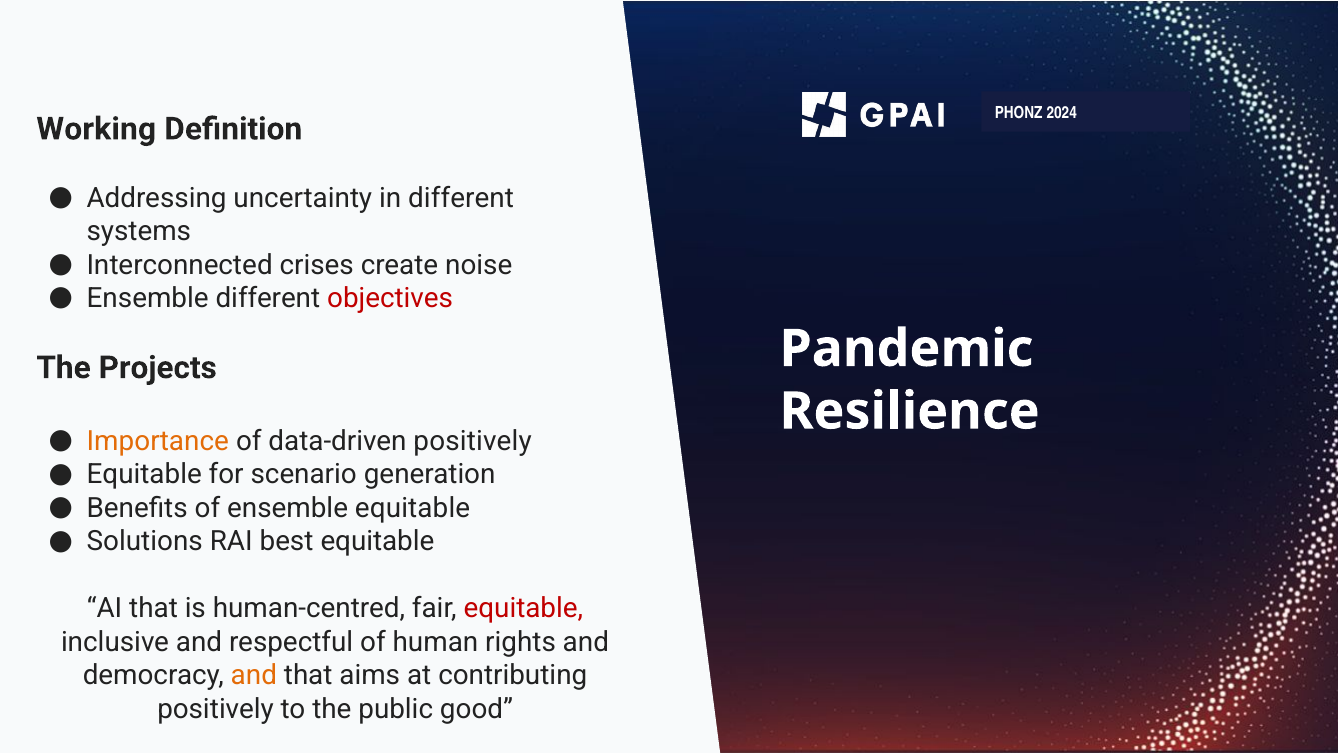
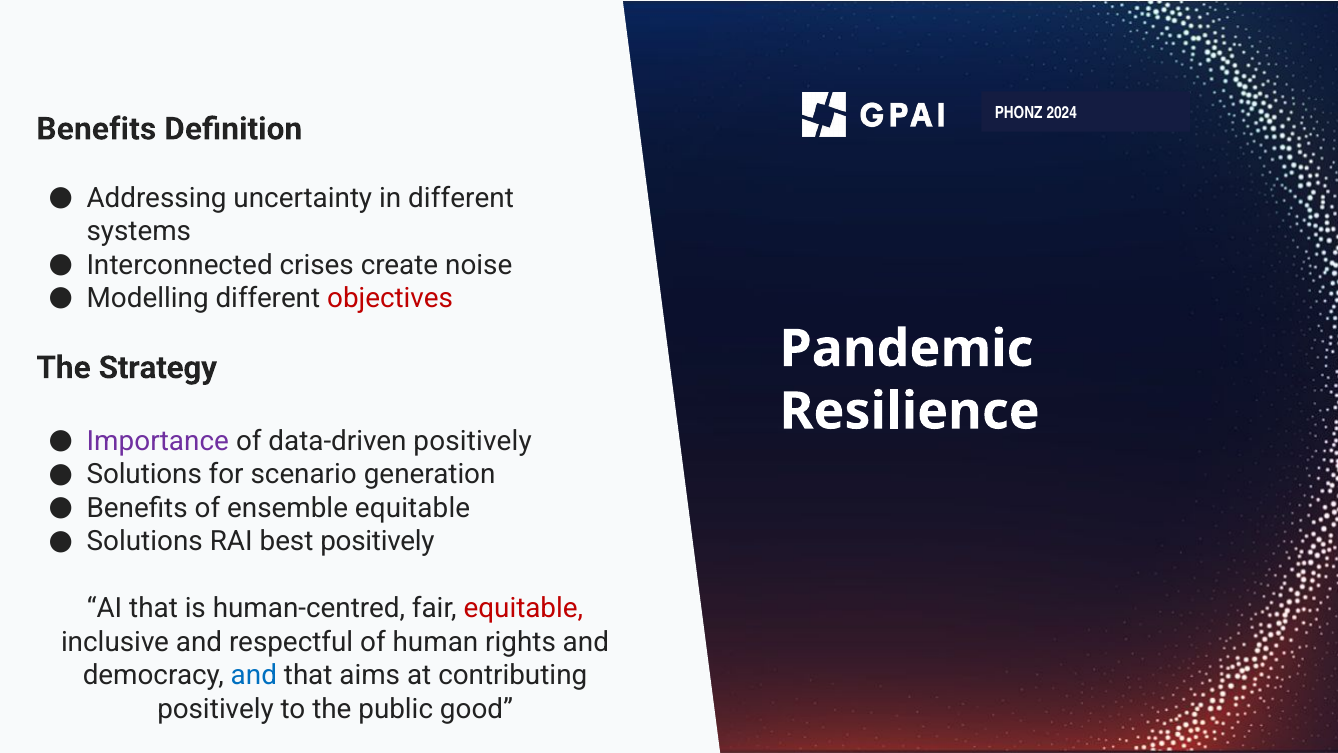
Working at (96, 129): Working -> Benefits
Ensemble at (148, 298): Ensemble -> Modelling
Projects: Projects -> Strategy
Importance colour: orange -> purple
Equitable at (144, 474): Equitable -> Solutions
best equitable: equitable -> positively
and at (254, 675) colour: orange -> blue
